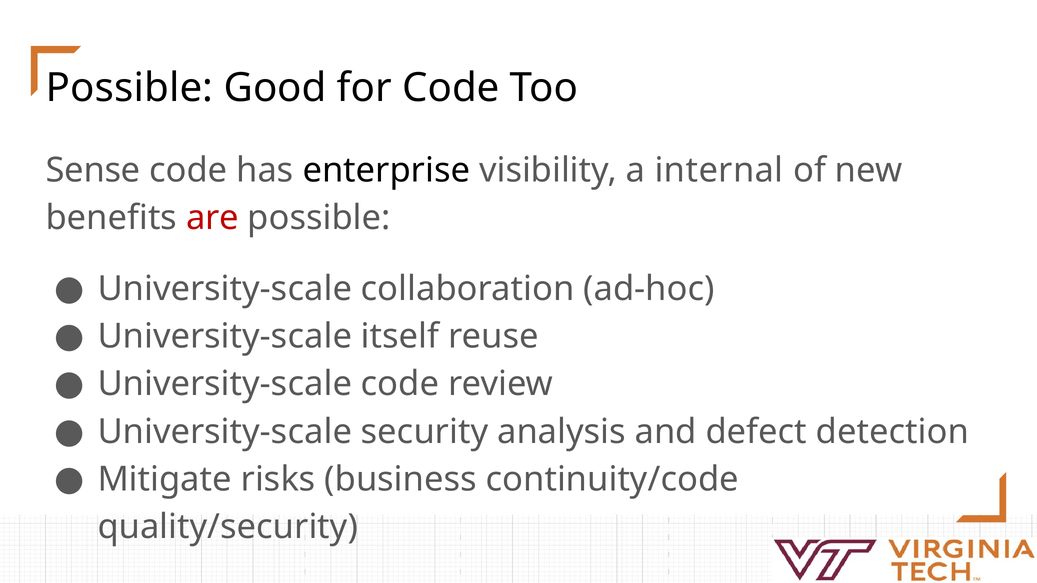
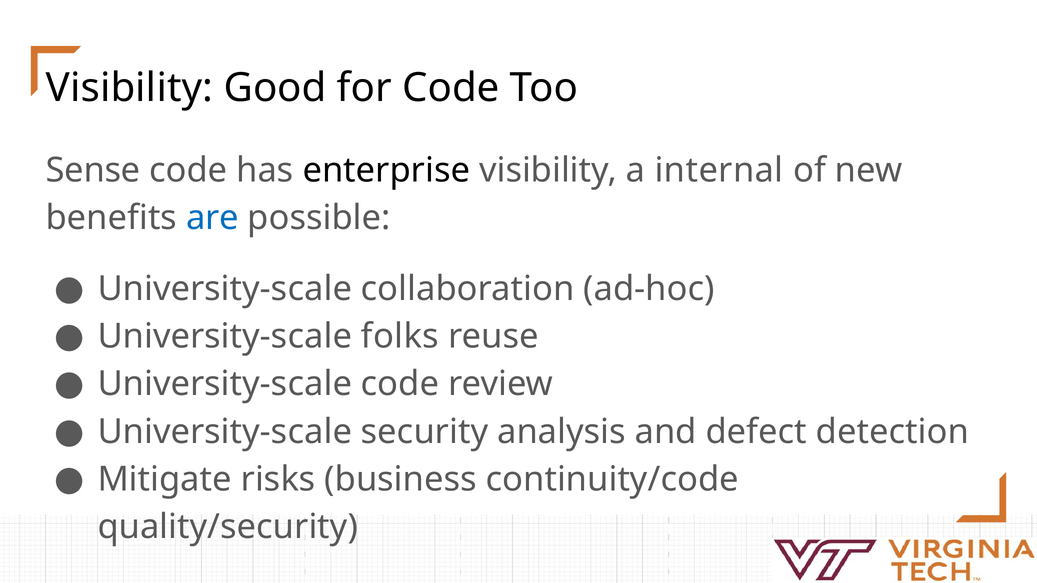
Possible at (129, 88): Possible -> Visibility
are colour: red -> blue
itself: itself -> folks
